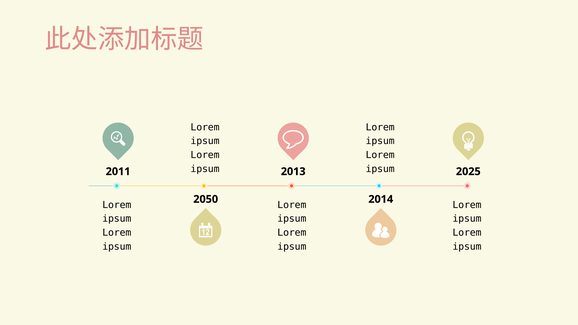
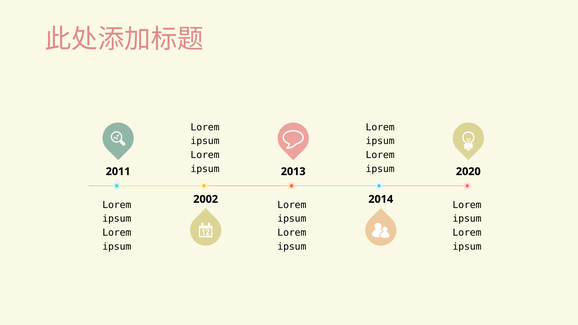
2025: 2025 -> 2020
2050: 2050 -> 2002
